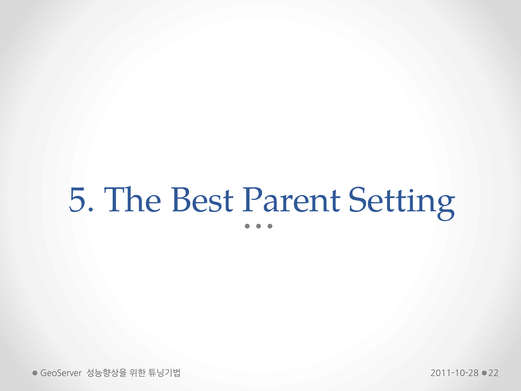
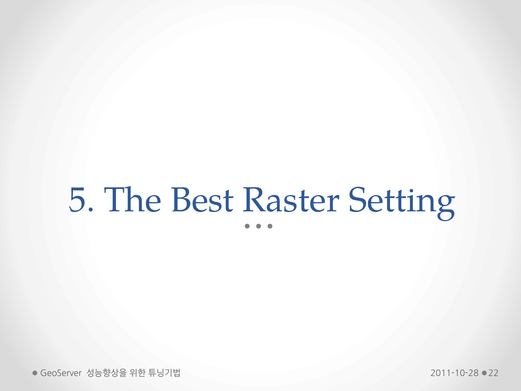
Parent: Parent -> Raster
